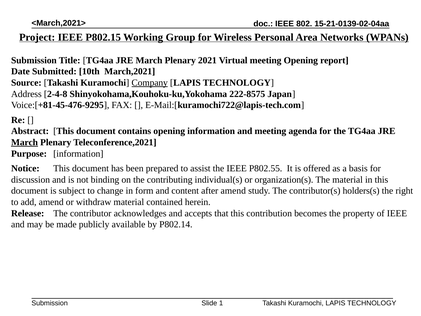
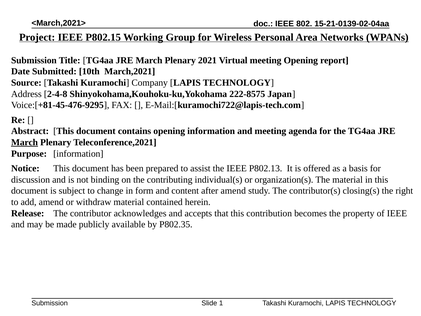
Company underline: present -> none
P802.55: P802.55 -> P802.13
holders(s: holders(s -> closing(s
P802.14: P802.14 -> P802.35
